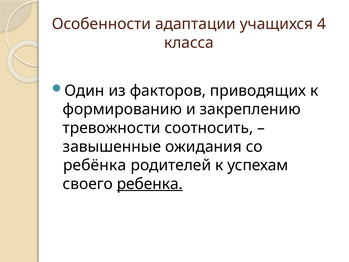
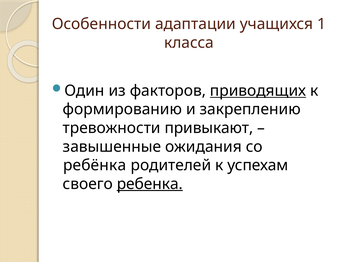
4: 4 -> 1
приводящих underline: none -> present
соотносить: соотносить -> привыкают
